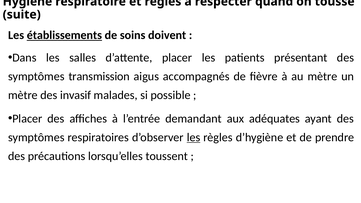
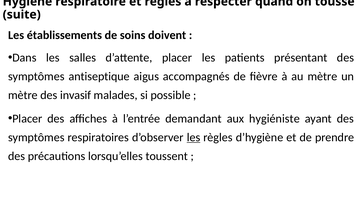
établissements underline: present -> none
transmission: transmission -> antiseptique
adéquates: adéquates -> hygiéniste
